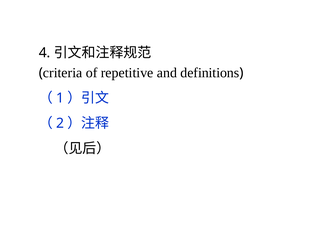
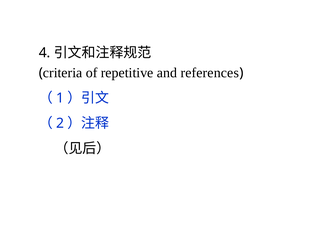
definitions: definitions -> references
